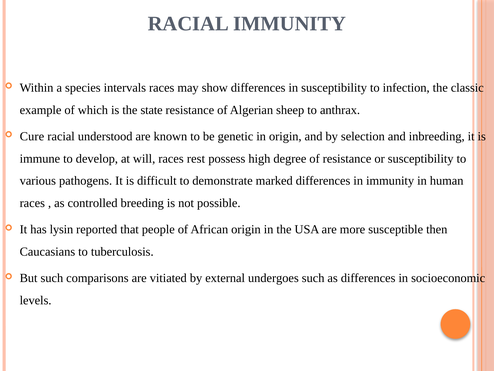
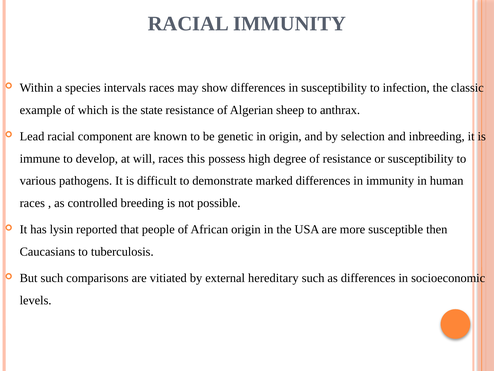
Cure: Cure -> Lead
understood: understood -> component
rest: rest -> this
undergoes: undergoes -> hereditary
